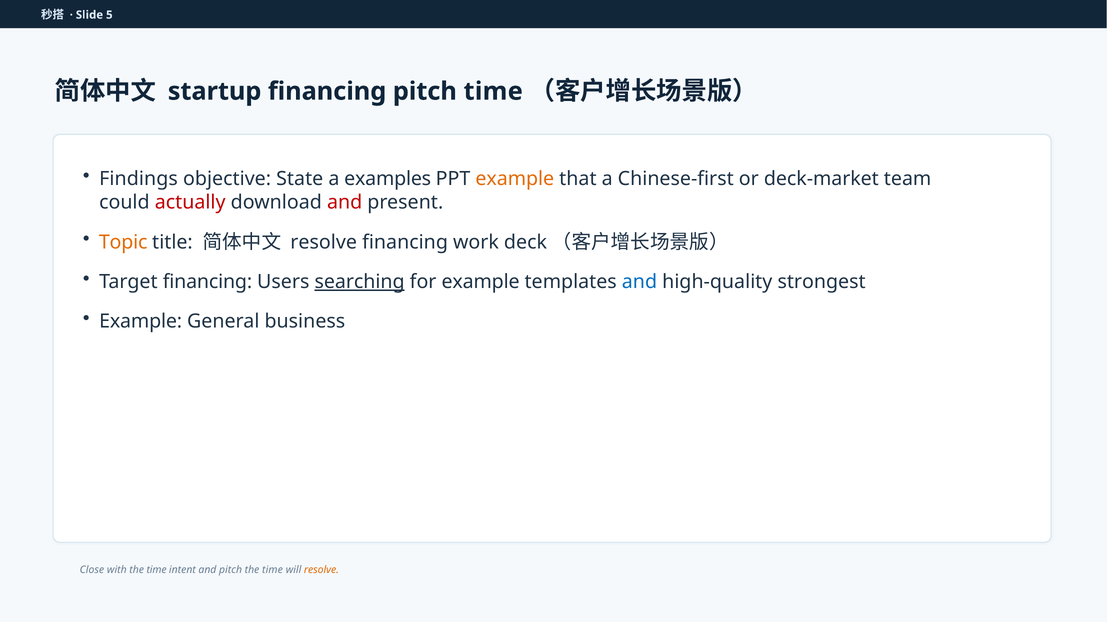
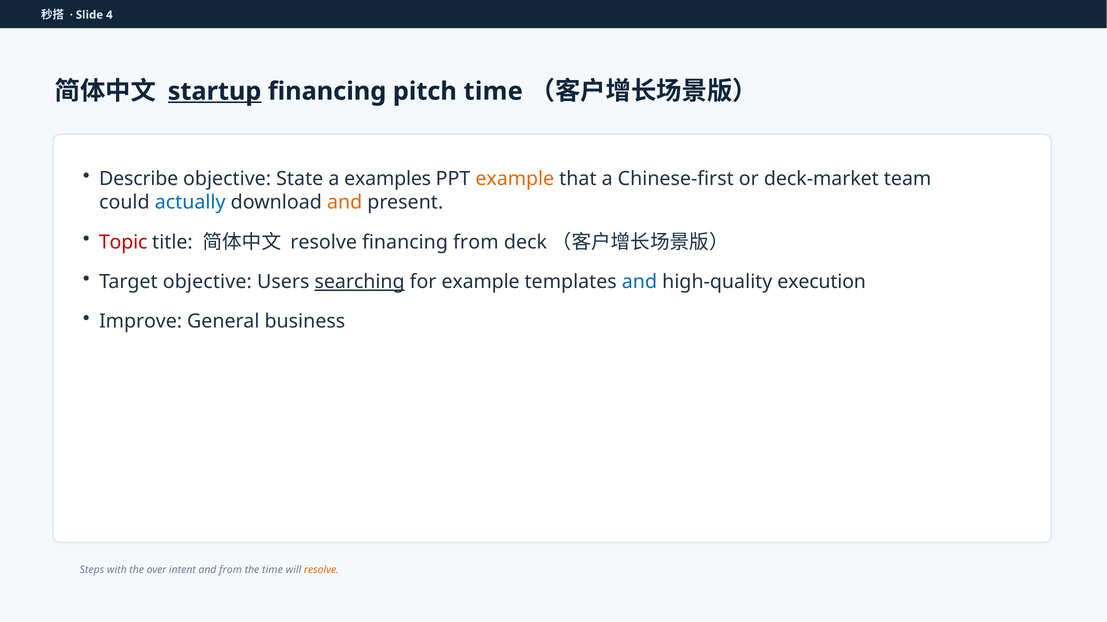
5: 5 -> 4
startup underline: none -> present
Findings: Findings -> Describe
actually colour: red -> blue
and at (345, 203) colour: red -> orange
Topic colour: orange -> red
financing work: work -> from
Target financing: financing -> objective
strongest: strongest -> execution
Example at (141, 322): Example -> Improve
Close: Close -> Steps
with the time: time -> over
and pitch: pitch -> from
